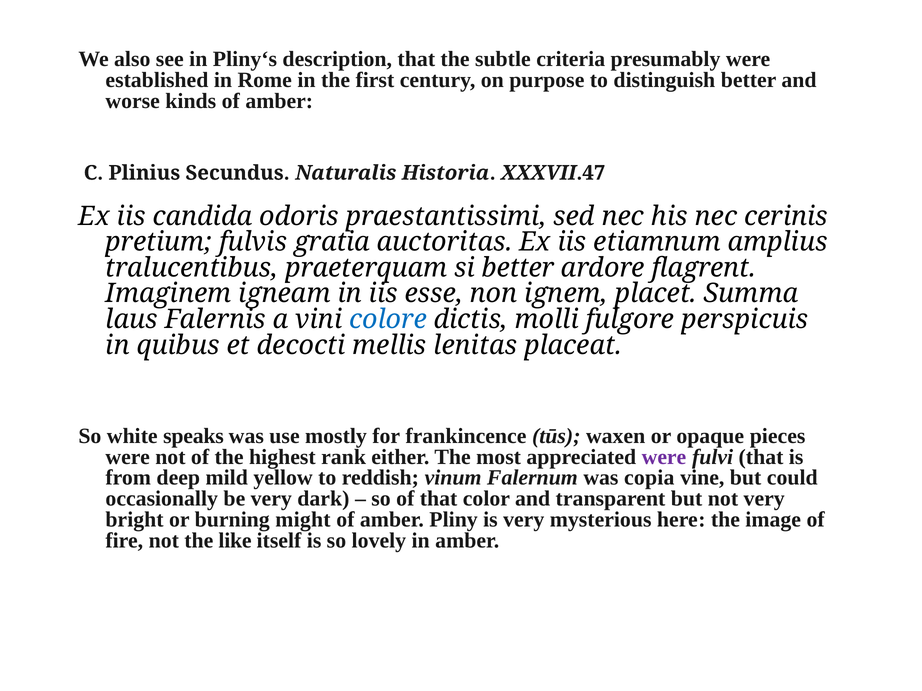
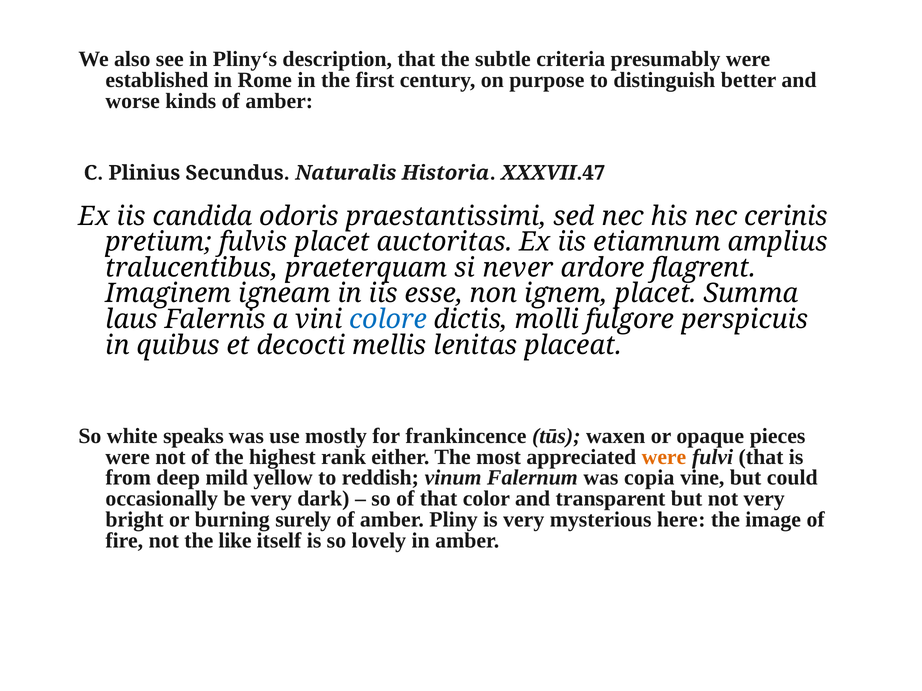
fulvis gratia: gratia -> placet
si better: better -> never
were at (664, 457) colour: purple -> orange
might: might -> surely
